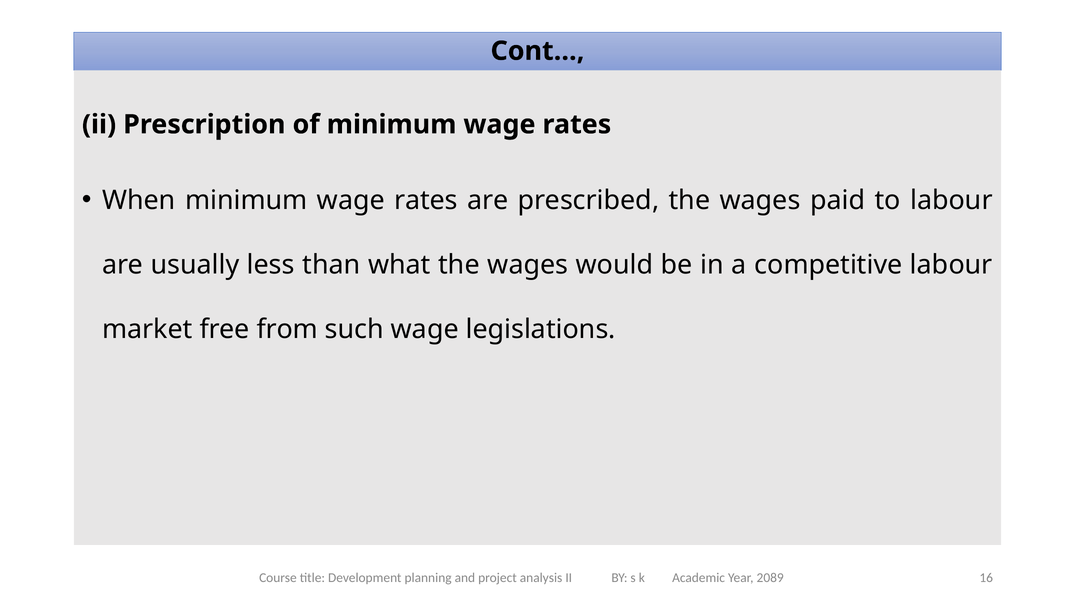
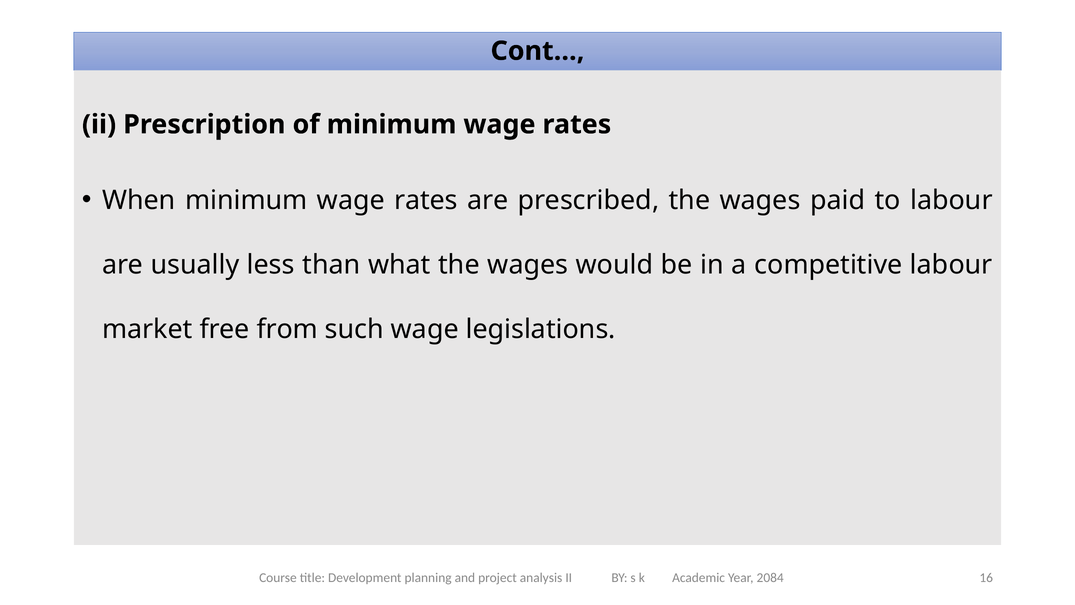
2089: 2089 -> 2084
